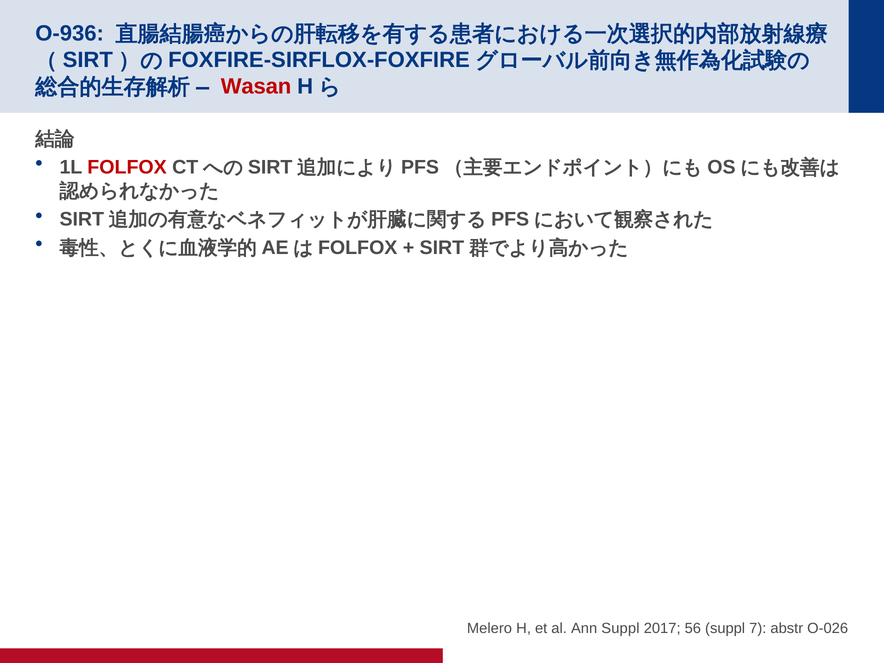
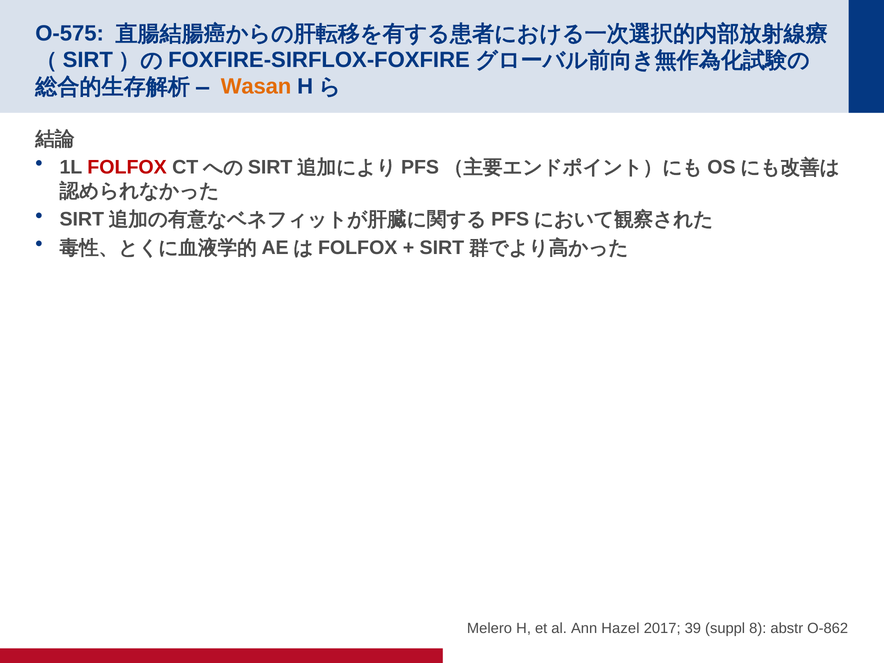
O-936: O-936 -> O-575
Wasan colour: red -> orange
Ann Suppl: Suppl -> Hazel
56: 56 -> 39
7: 7 -> 8
O-026: O-026 -> O-862
